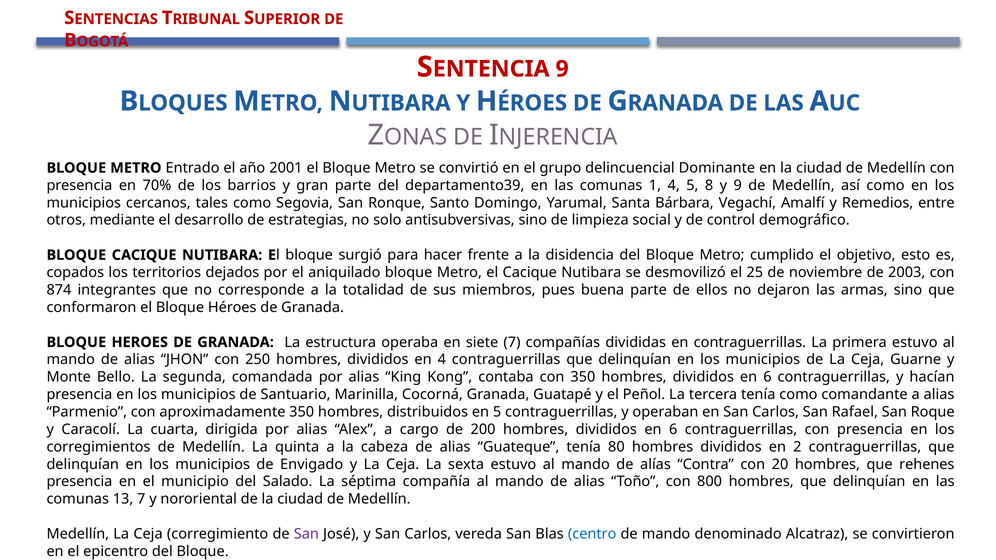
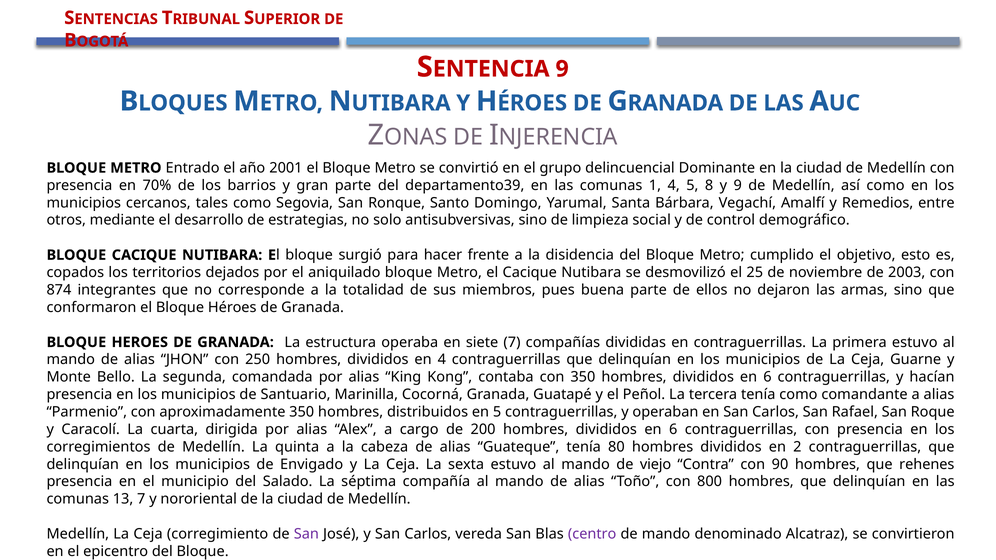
alías: alías -> viejo
20: 20 -> 90
centro colour: blue -> purple
